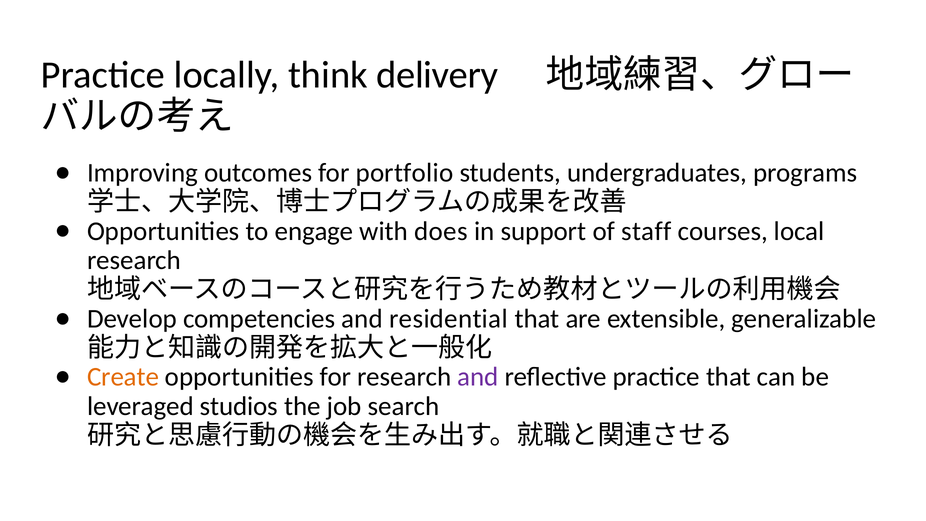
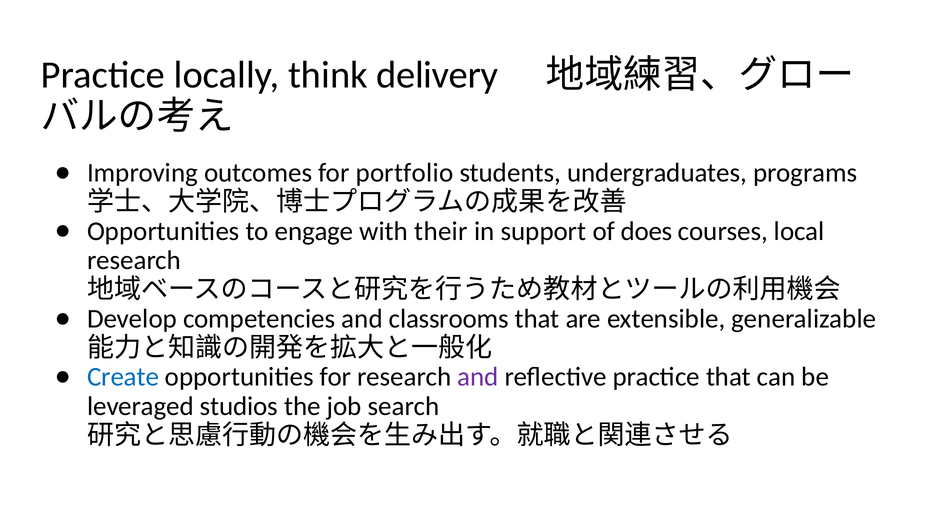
does: does -> their
staff: staff -> does
residential: residential -> classrooms
Create colour: orange -> blue
